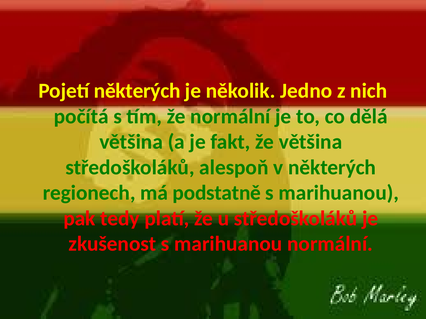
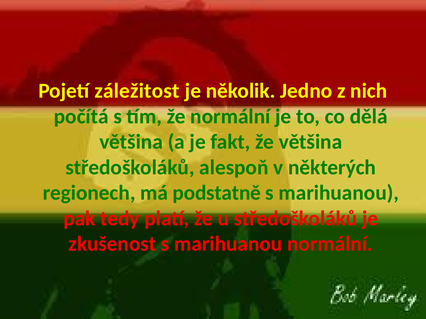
Pojetí některých: některých -> záležitost
